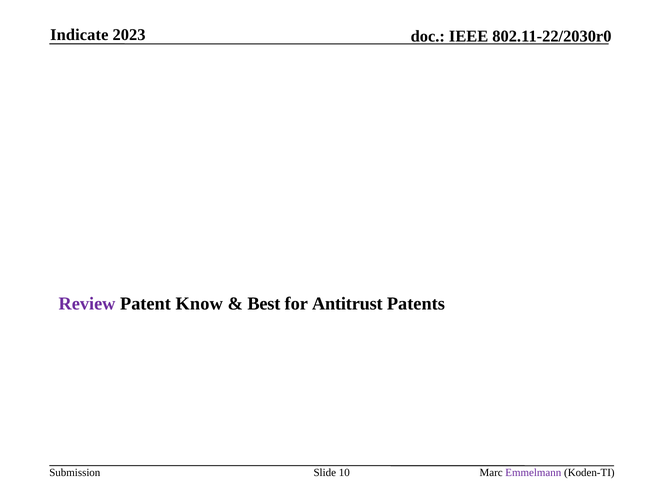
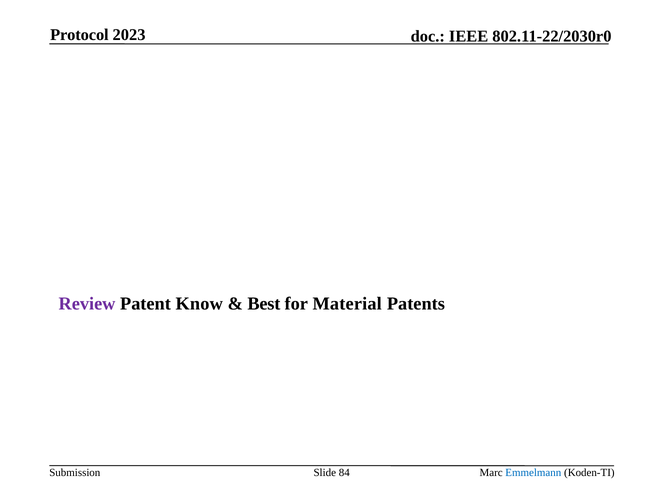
Indicate: Indicate -> Protocol
Antitrust: Antitrust -> Material
10: 10 -> 84
Emmelmann colour: purple -> blue
